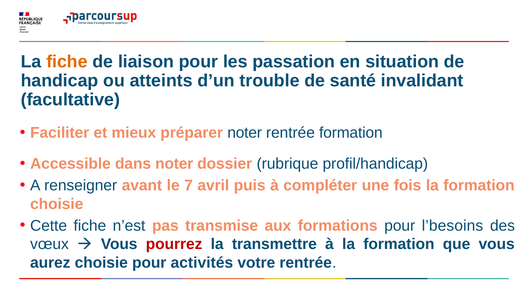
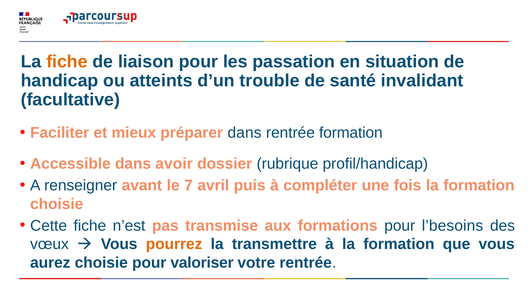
préparer noter: noter -> dans
dans noter: noter -> avoir
pourrez colour: red -> orange
activités: activités -> valoriser
